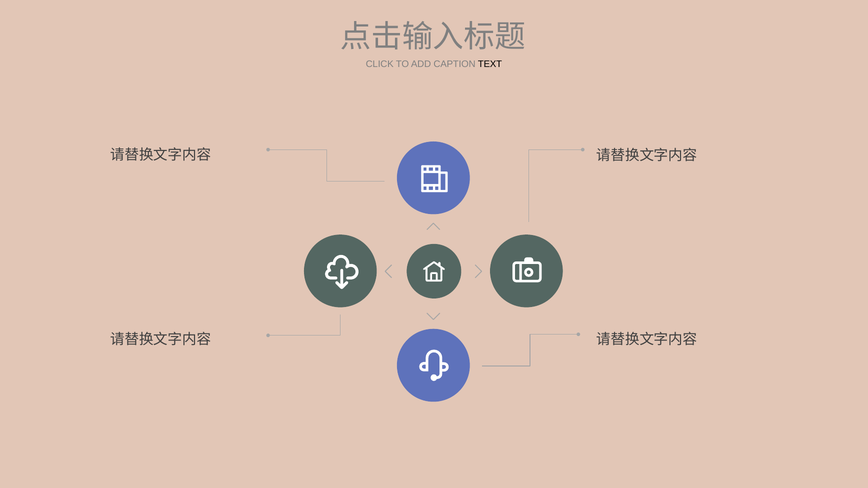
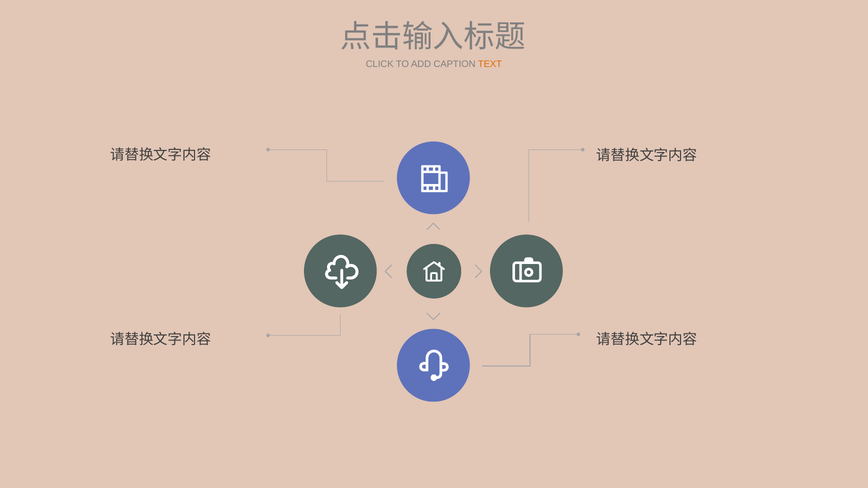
TEXT colour: black -> orange
